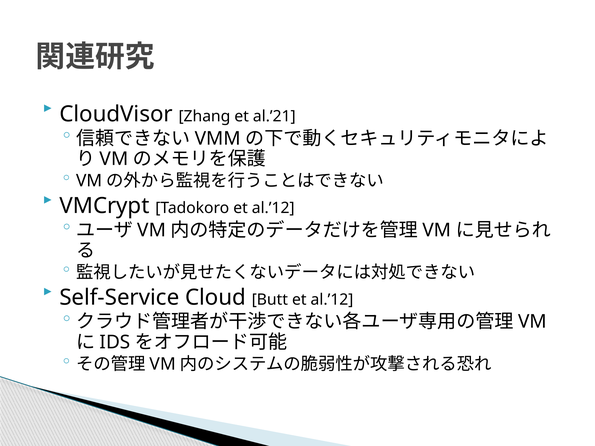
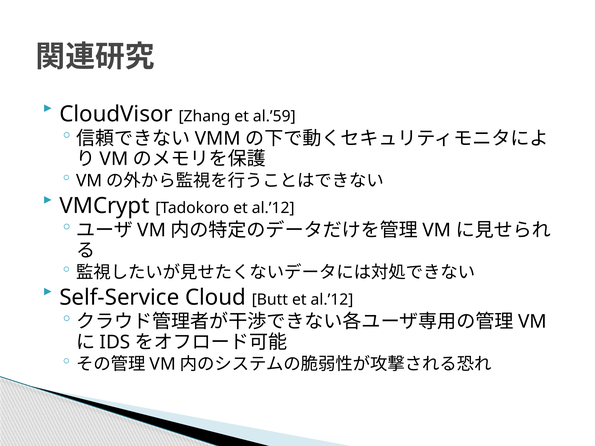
al.’21: al.’21 -> al.’59
